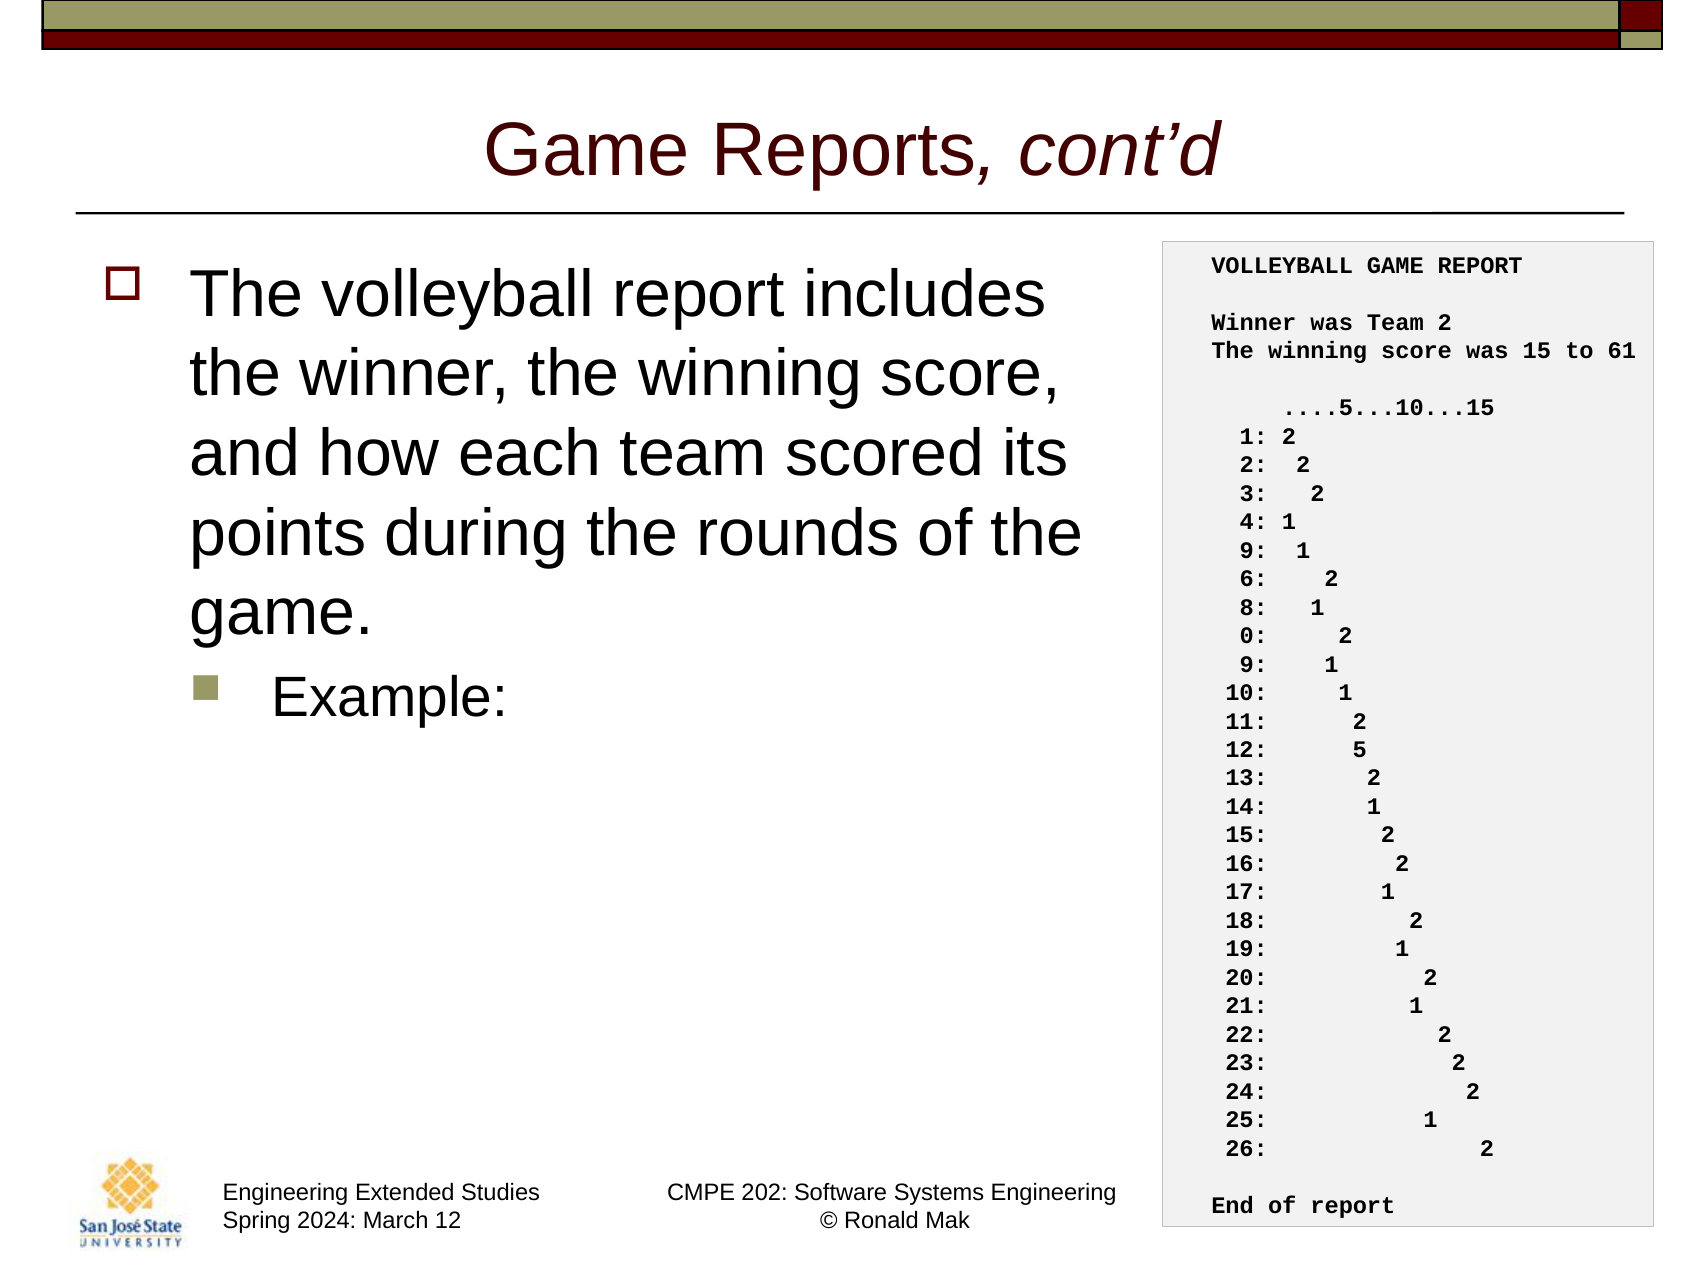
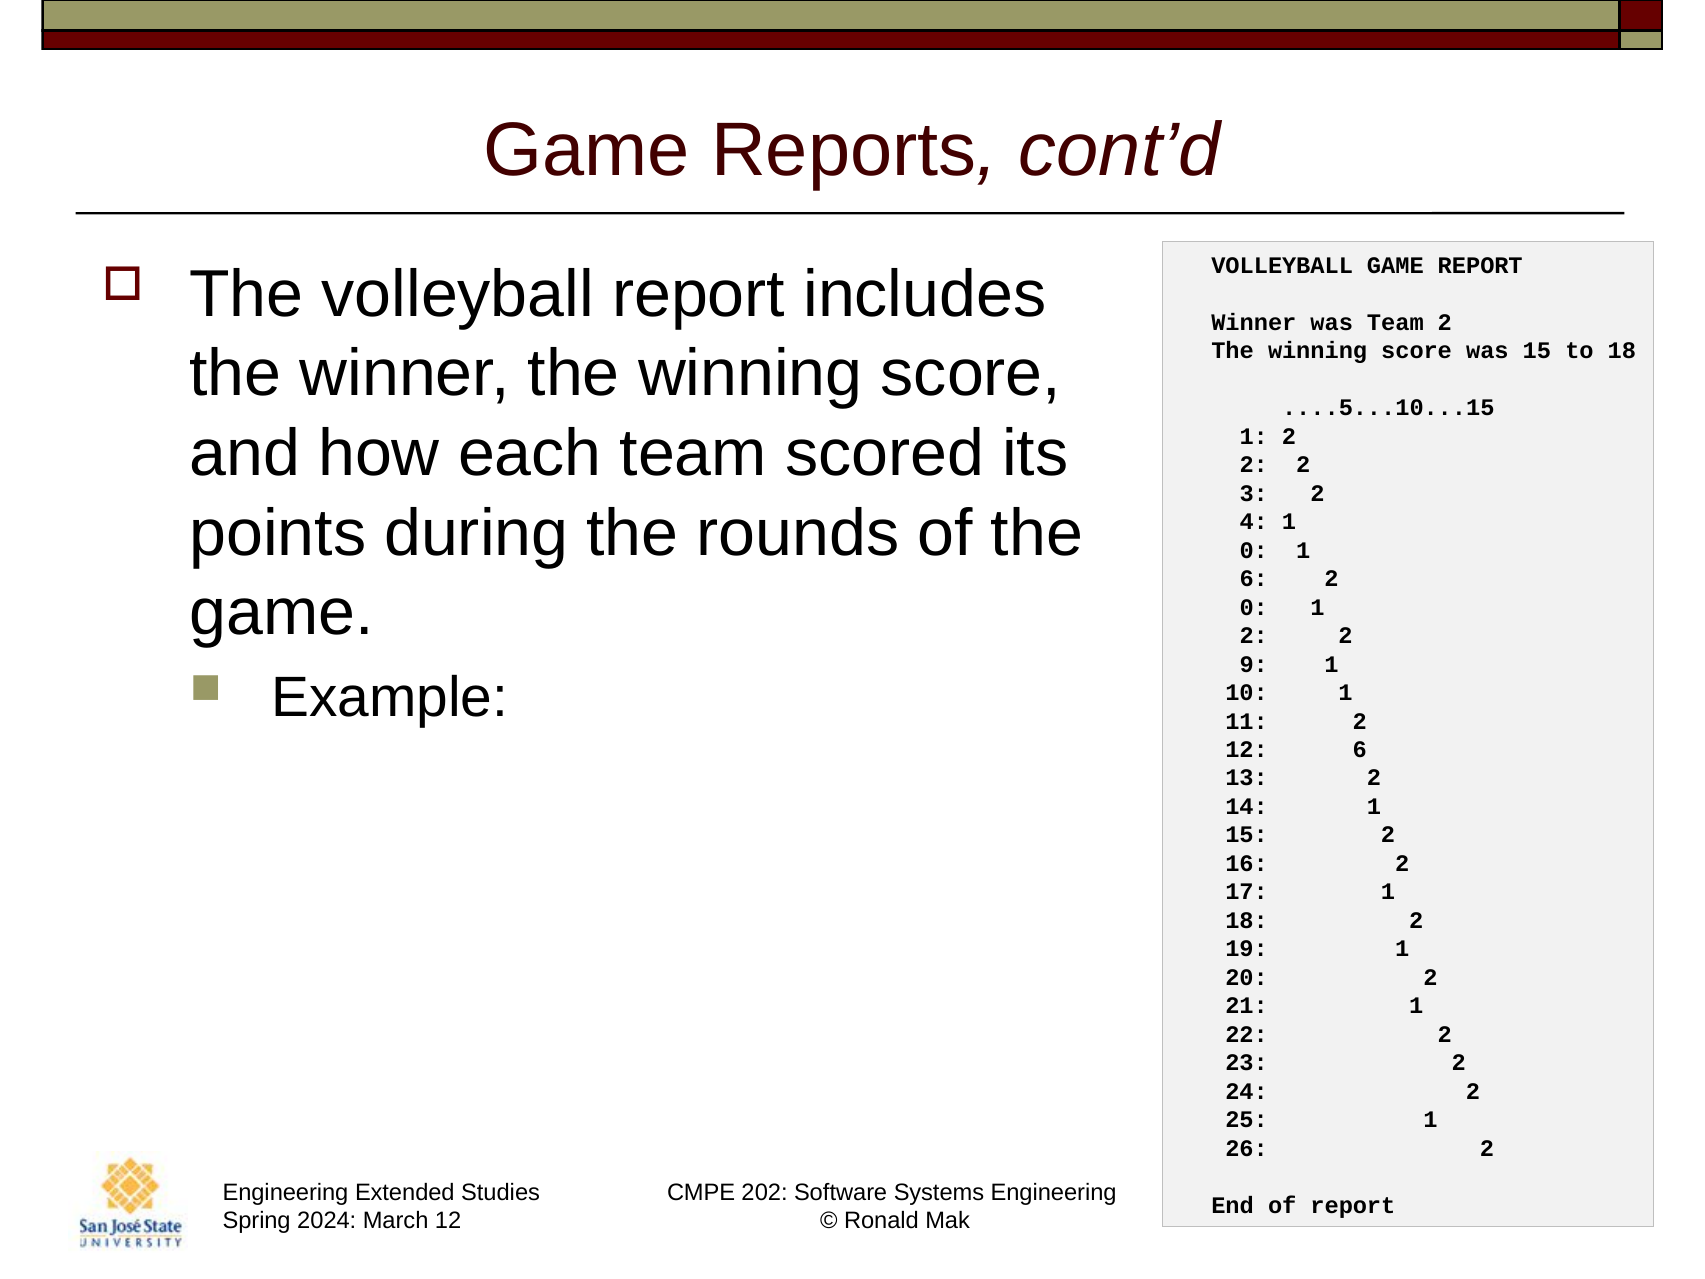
to 61: 61 -> 18
9 at (1254, 550): 9 -> 0
8 at (1254, 607): 8 -> 0
0 at (1254, 636): 0 -> 2
12 5: 5 -> 6
